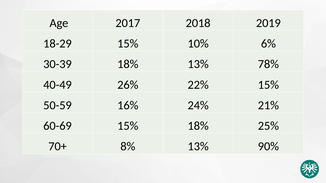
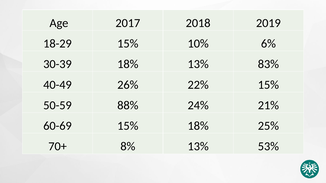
78%: 78% -> 83%
16%: 16% -> 88%
90%: 90% -> 53%
